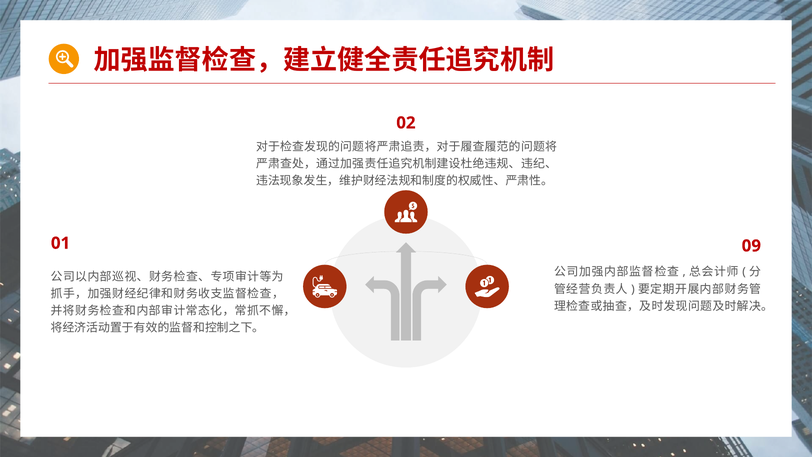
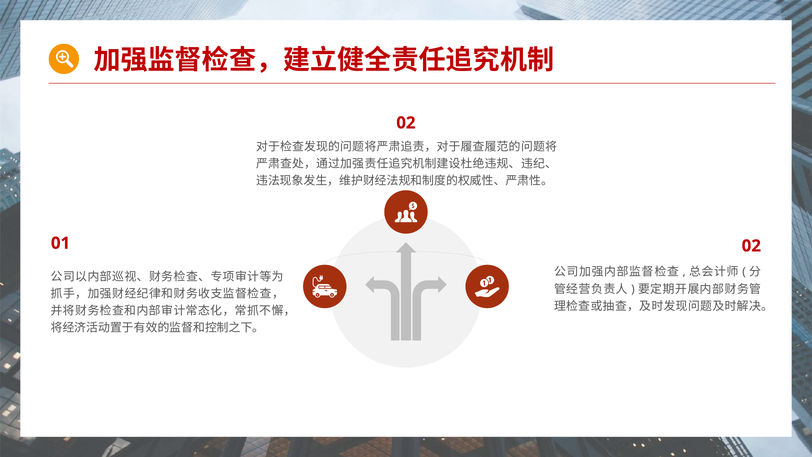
01 09: 09 -> 02
